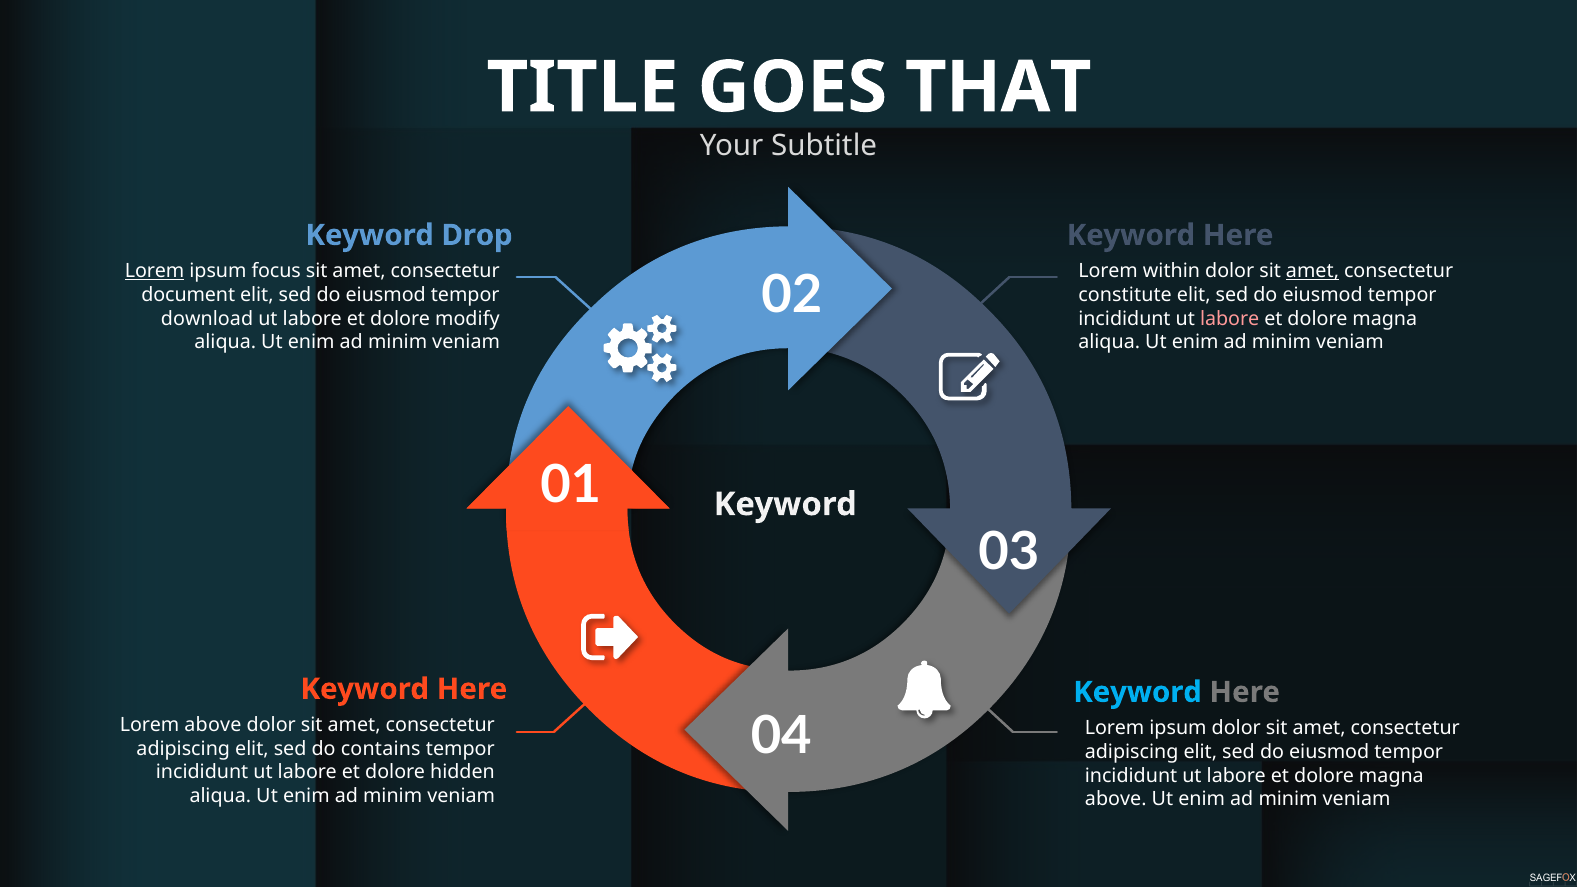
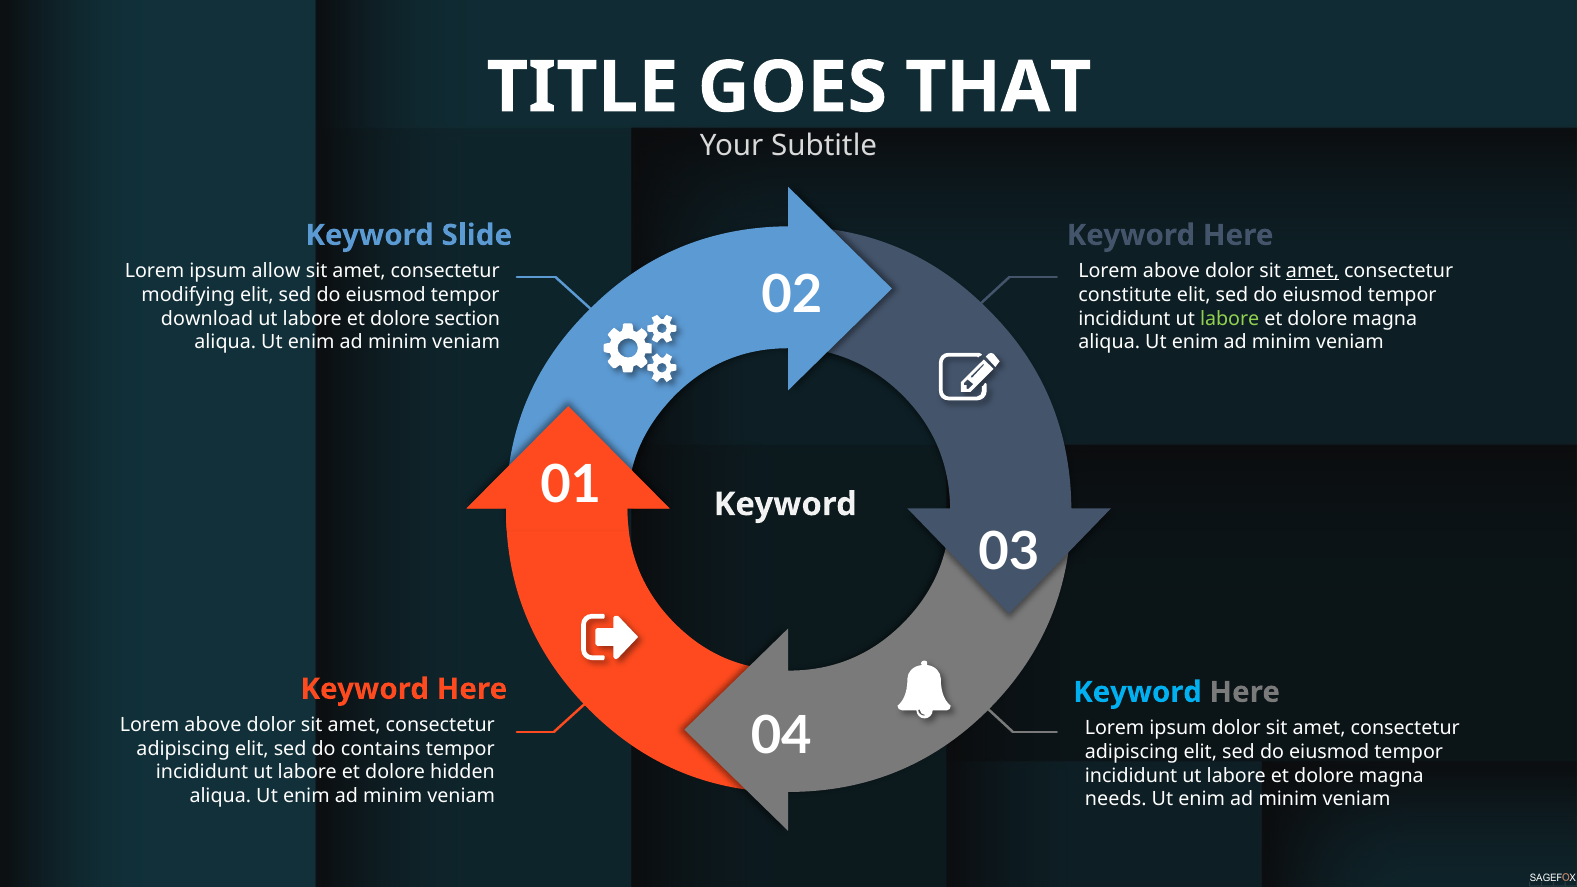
Drop: Drop -> Slide
Lorem at (155, 271) underline: present -> none
focus: focus -> allow
within at (1172, 271): within -> above
document: document -> modifying
modify: modify -> section
labore at (1230, 319) colour: pink -> light green
above at (1116, 799): above -> needs
